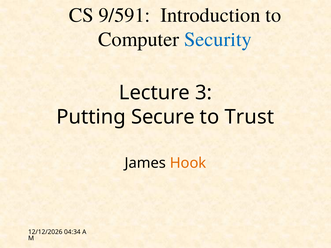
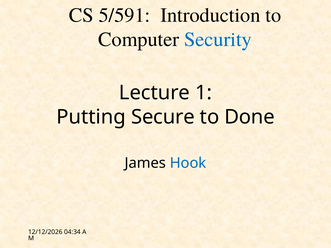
9/591: 9/591 -> 5/591
3: 3 -> 1
Trust: Trust -> Done
Hook colour: orange -> blue
